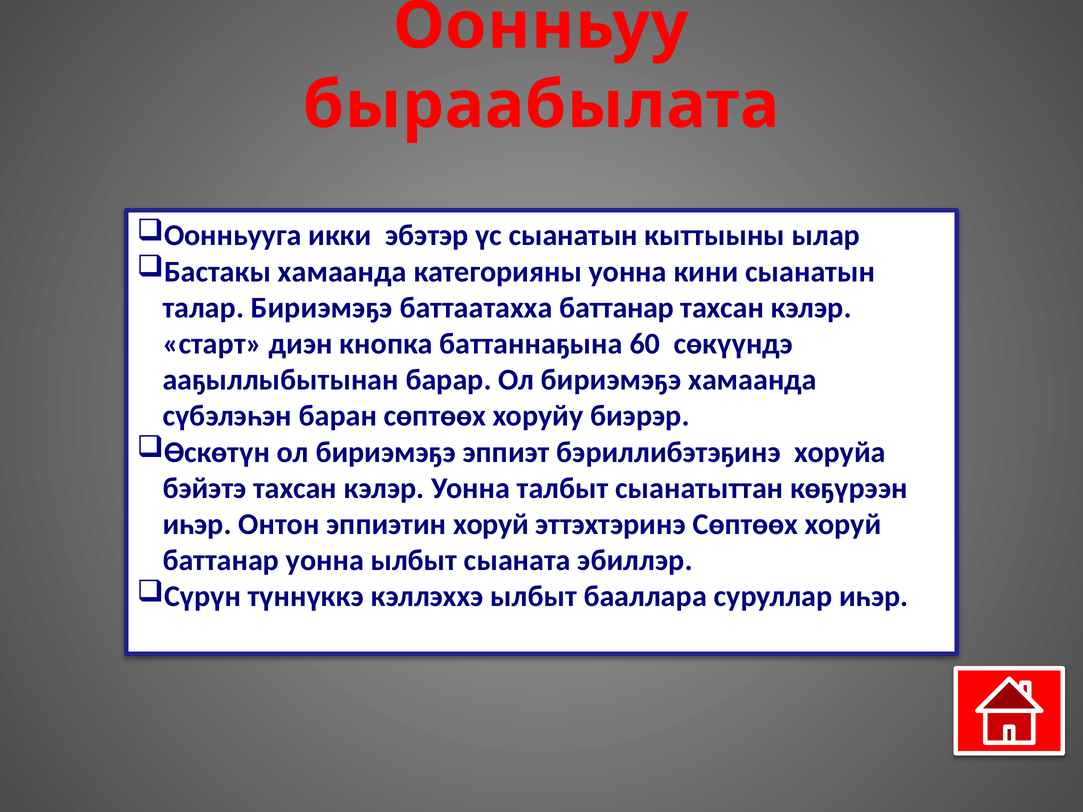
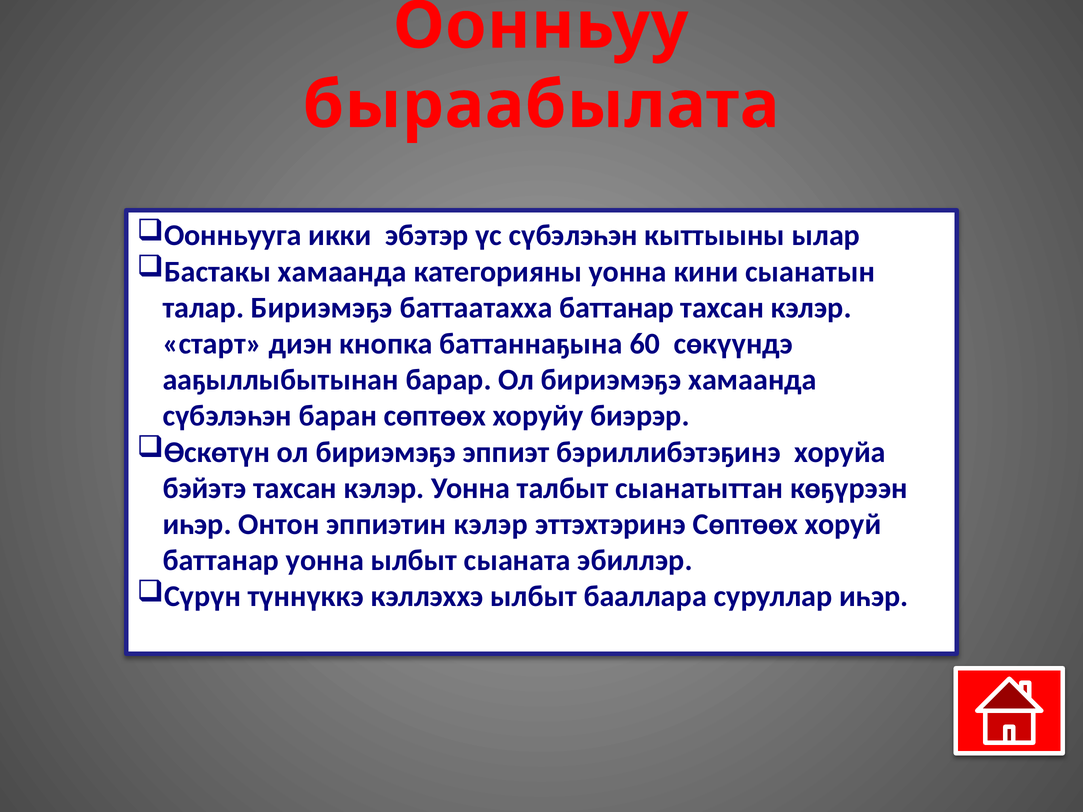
үс сыанатын: сыанатын -> сүбэлэһэн
эппиэтин хоруй: хоруй -> кэлэр
